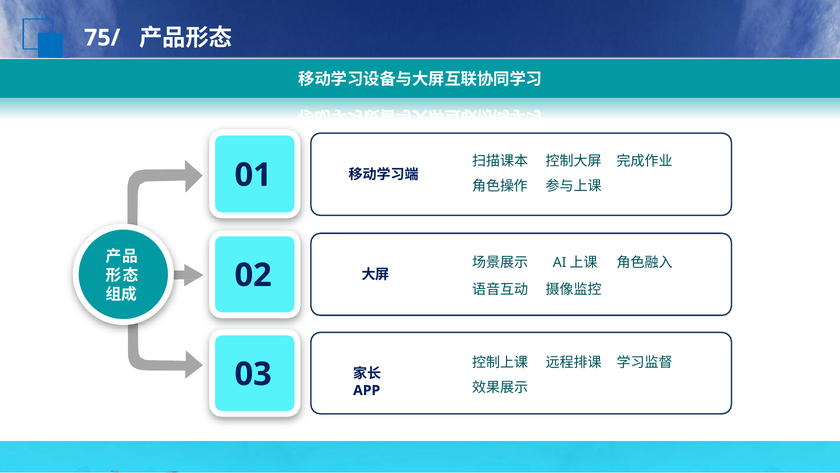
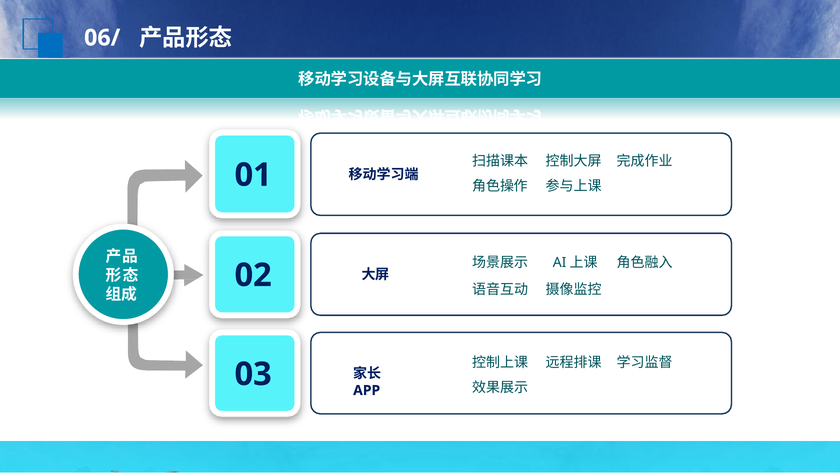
75/: 75/ -> 06/
